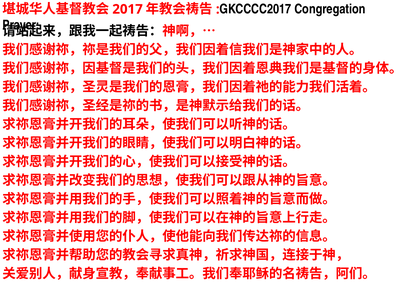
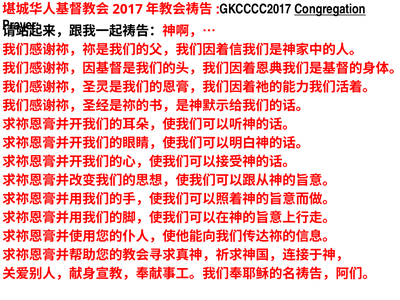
Congregation underline: none -> present
